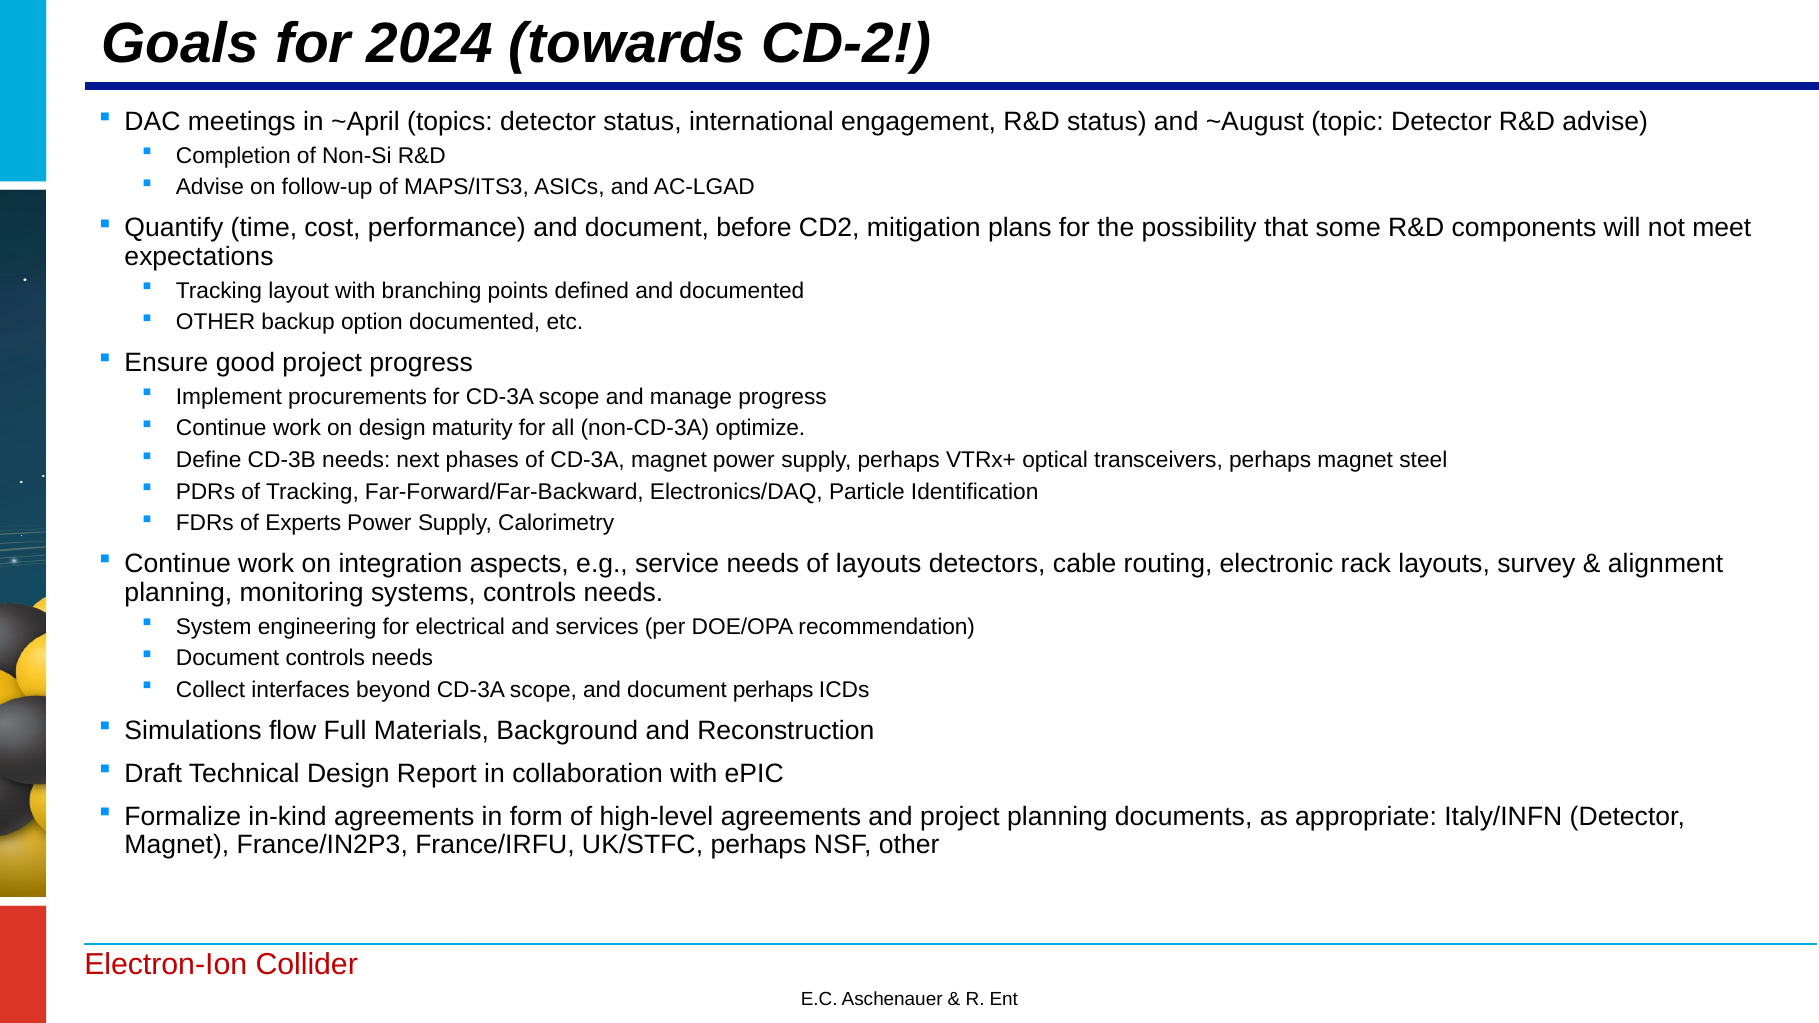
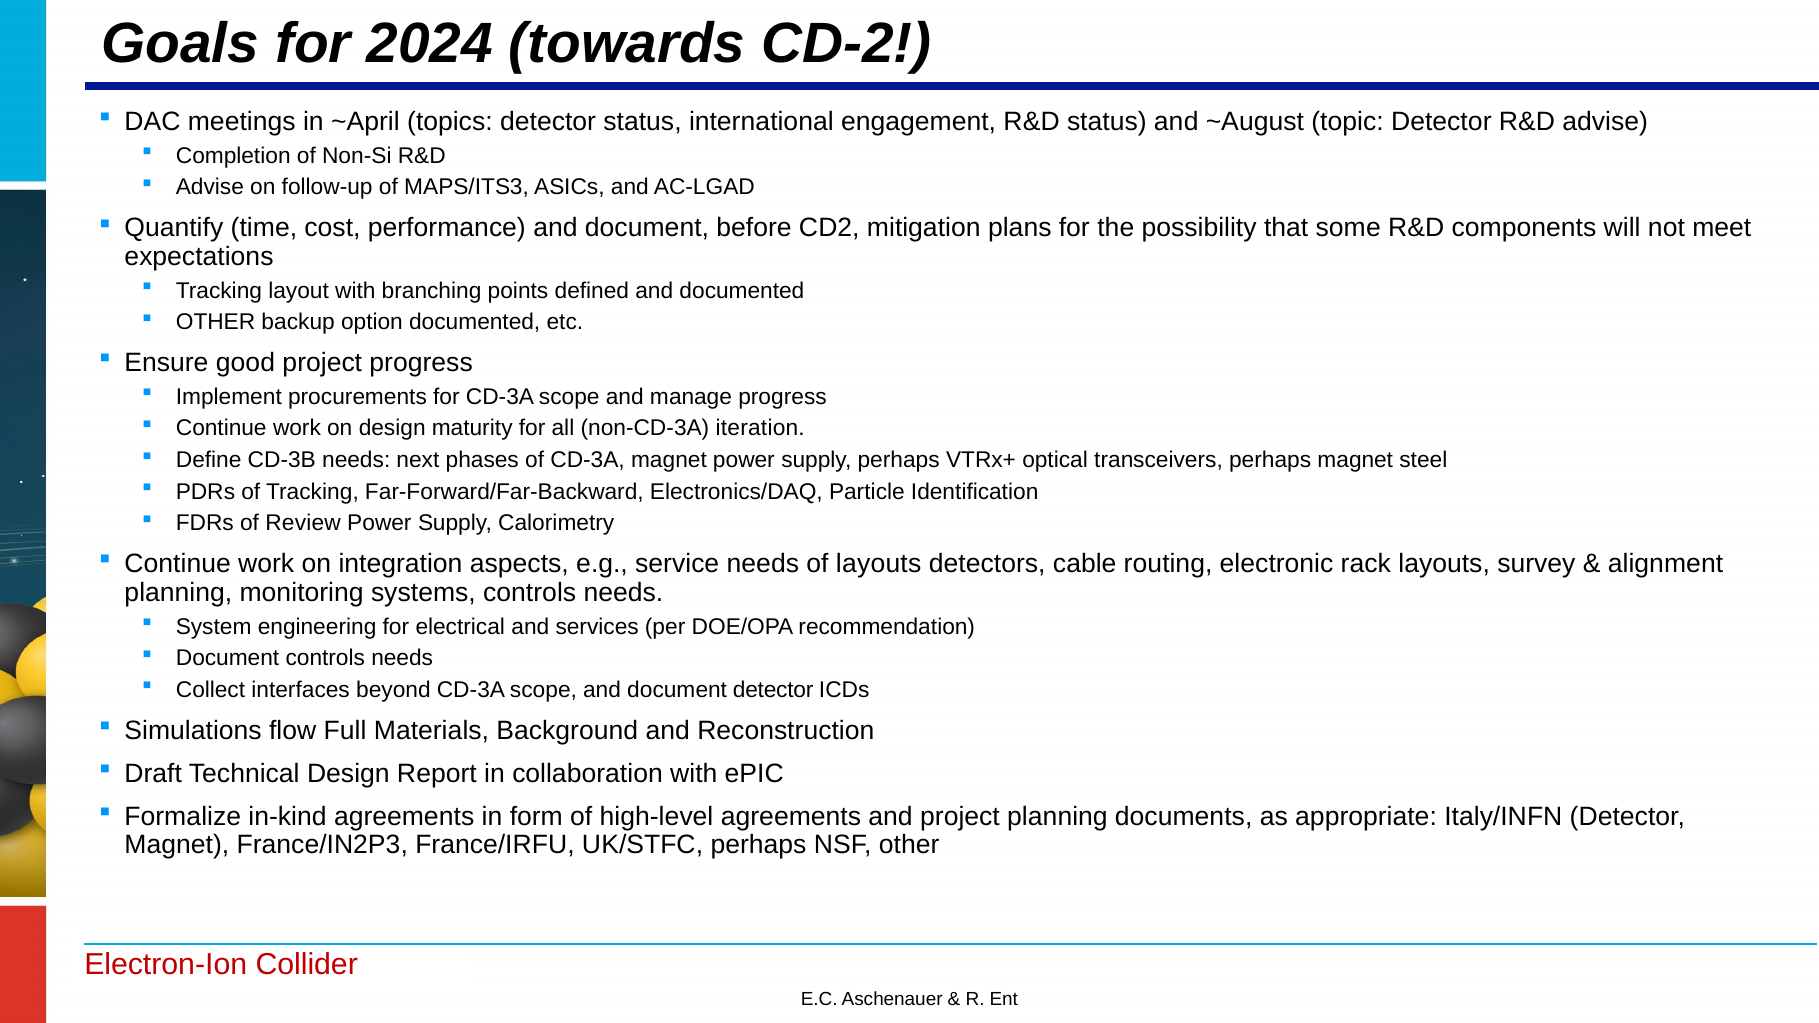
optimize: optimize -> iteration
Experts: Experts -> Review
document perhaps: perhaps -> detector
